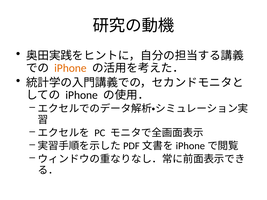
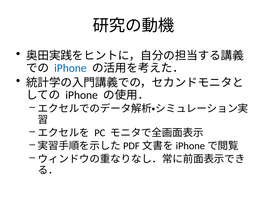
iPhone at (70, 68) colour: orange -> blue
